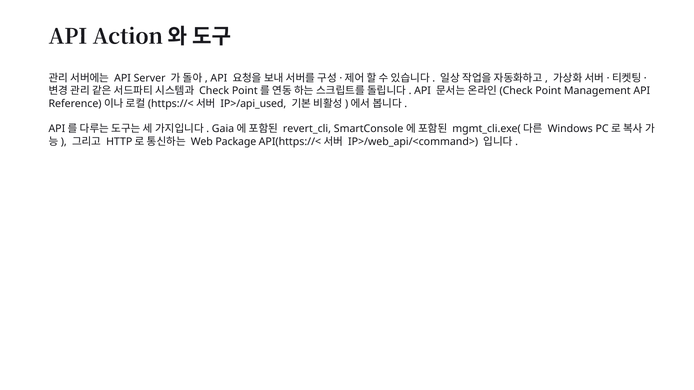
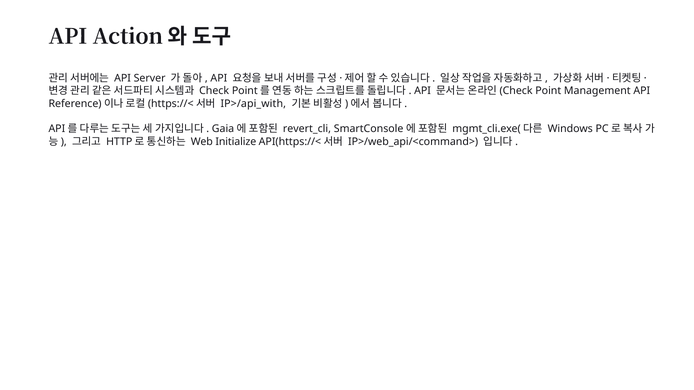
IP>/api_used: IP>/api_used -> IP>/api_with
Package: Package -> Initialize
